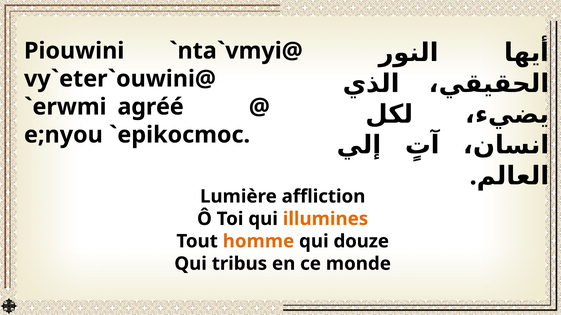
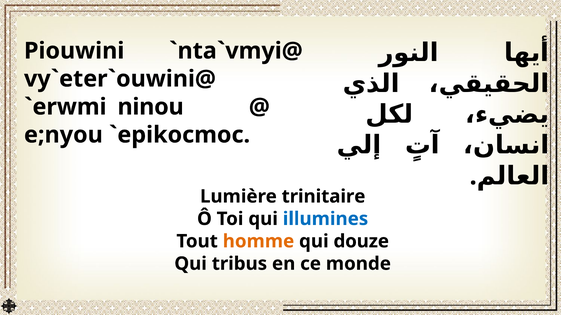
agréé: agréé -> ninou
affliction: affliction -> trinitaire
illumines colour: orange -> blue
